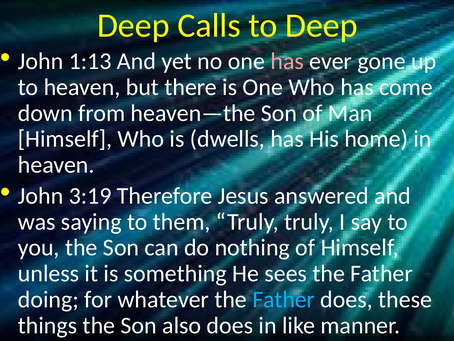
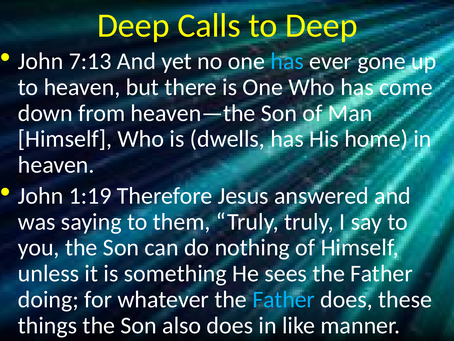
1:13: 1:13 -> 7:13
has at (287, 61) colour: pink -> light blue
3:19: 3:19 -> 1:19
